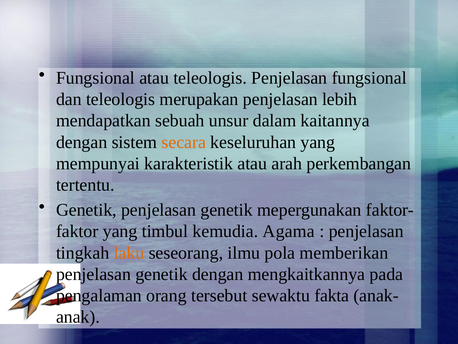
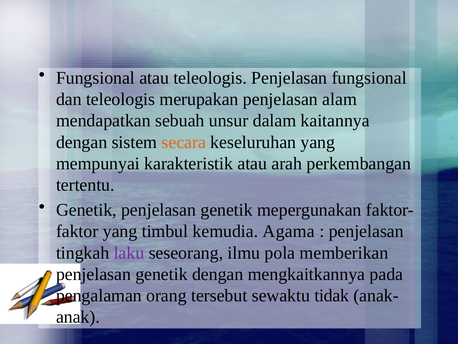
lebih: lebih -> alam
laku colour: orange -> purple
fakta: fakta -> tidak
